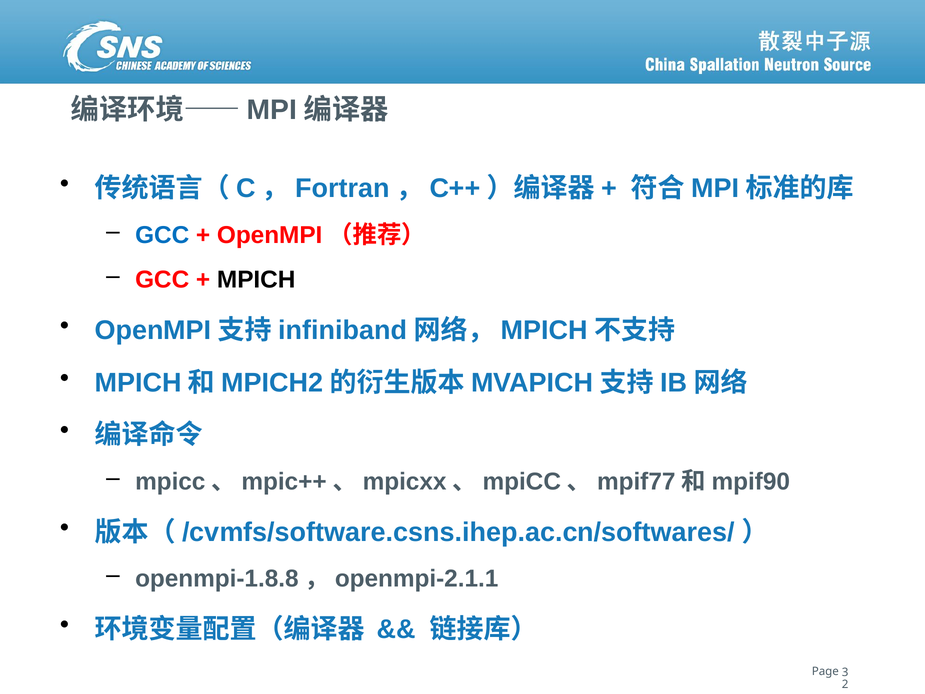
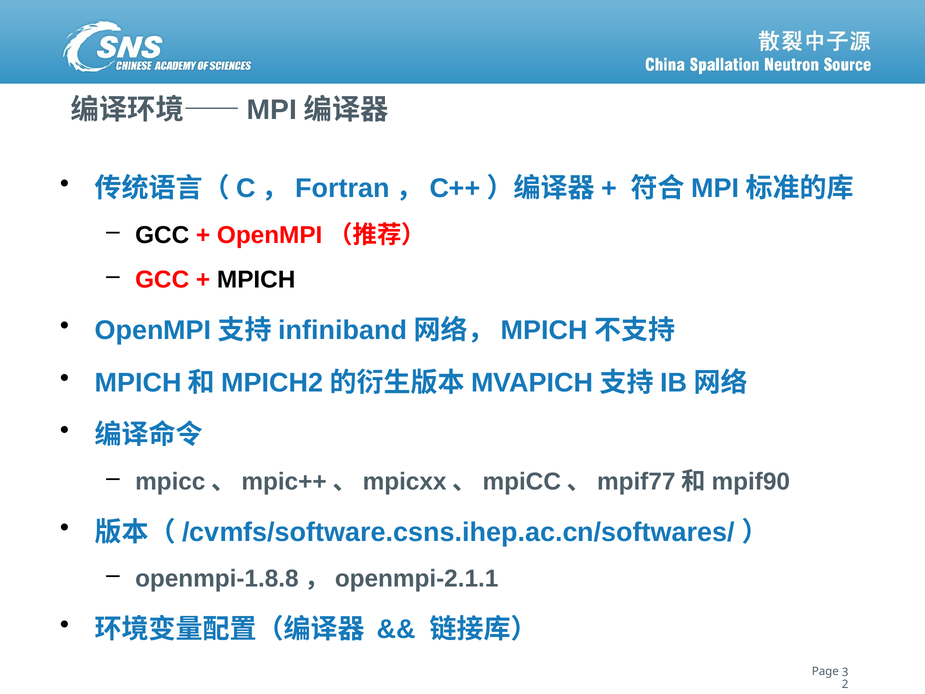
GCC at (162, 235) colour: blue -> black
